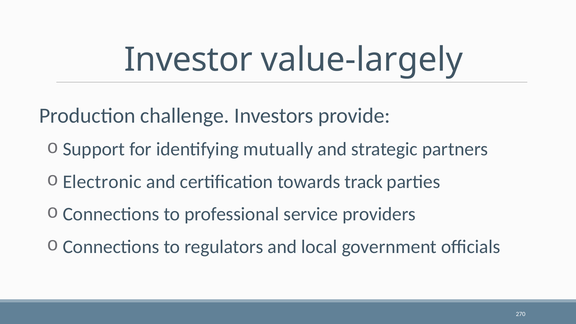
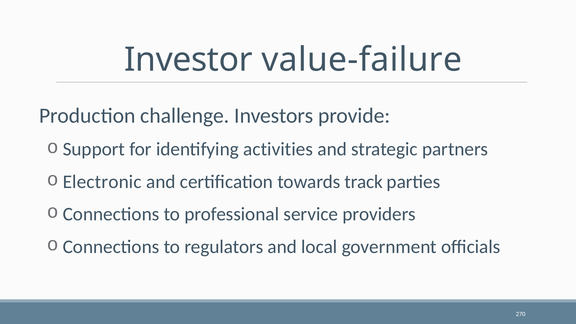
value-largely: value-largely -> value-failure
mutually: mutually -> activities
